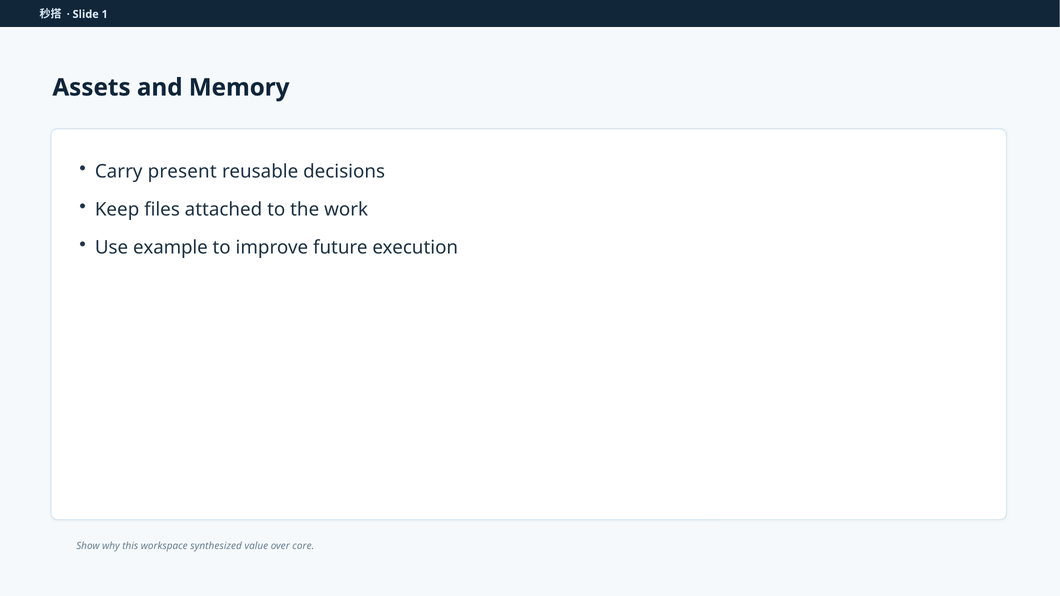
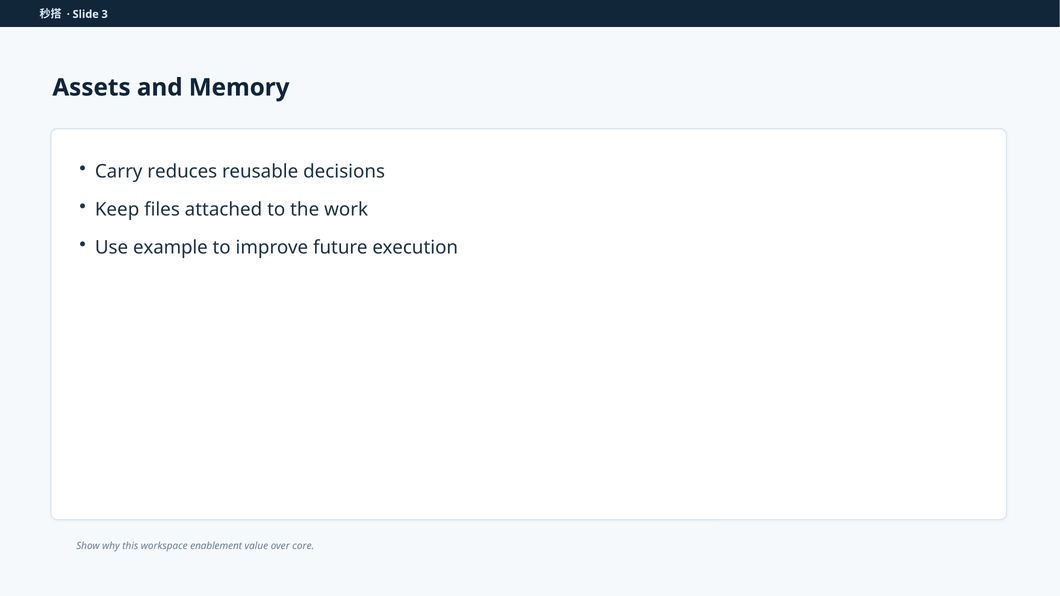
1: 1 -> 3
present: present -> reduces
synthesized: synthesized -> enablement
